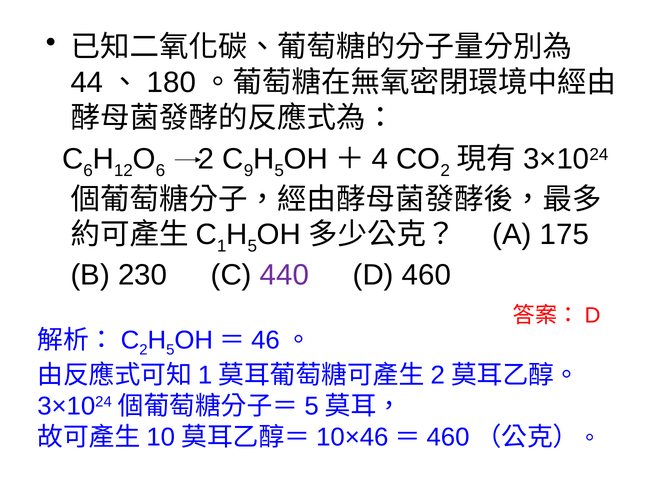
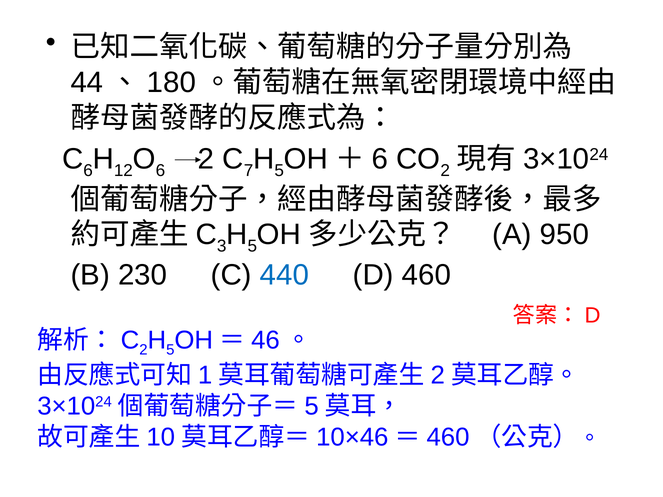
9: 9 -> 7
4 at (380, 159): 4 -> 6
C 1: 1 -> 3
175: 175 -> 950
440 colour: purple -> blue
